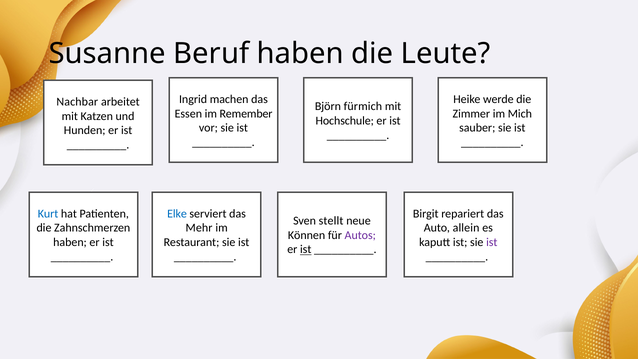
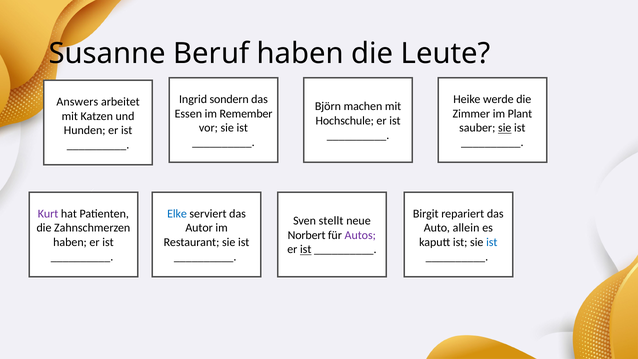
machen: machen -> sondern
Nachbar: Nachbar -> Answers
fürmich: fürmich -> machen
Mich: Mich -> Plant
sie at (505, 128) underline: none -> present
Kurt colour: blue -> purple
Mehr: Mehr -> Autor
Können: Können -> Norbert
ist at (492, 242) colour: purple -> blue
